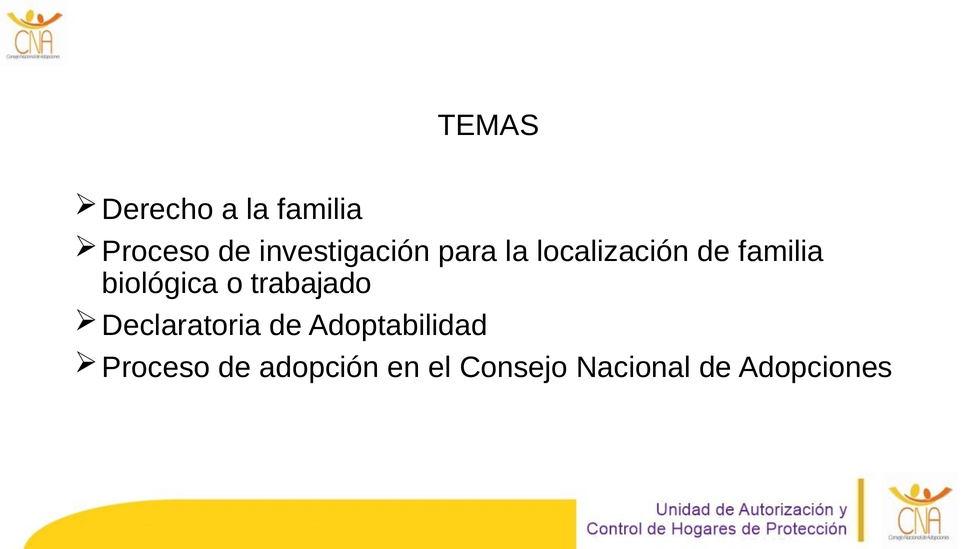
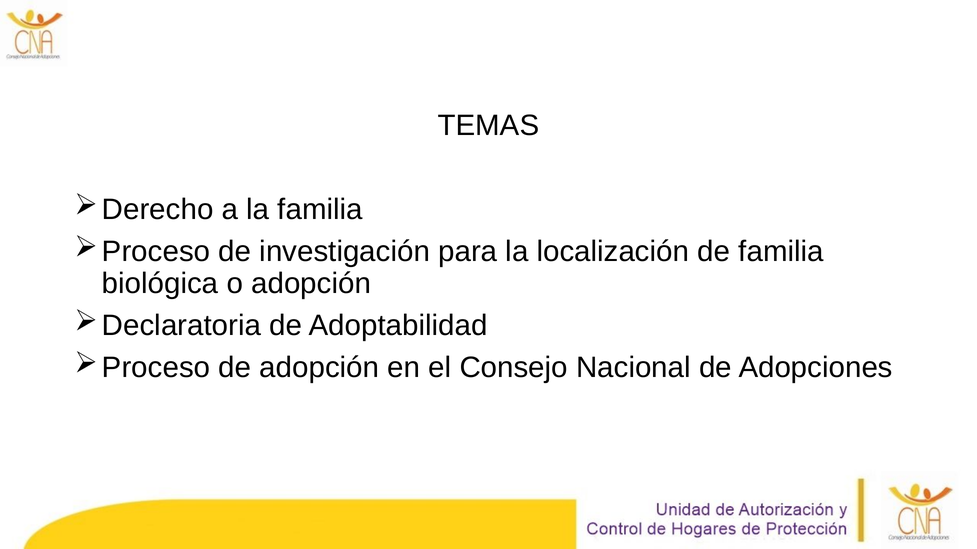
o trabajado: trabajado -> adopción
